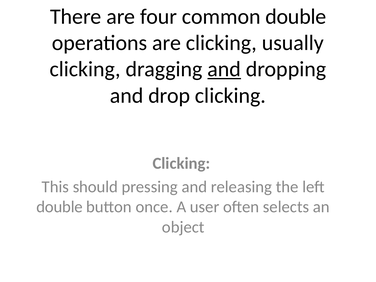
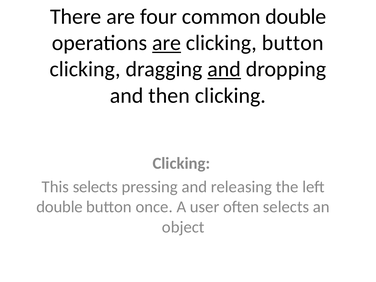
are at (167, 43) underline: none -> present
clicking usually: usually -> button
drop: drop -> then
This should: should -> selects
